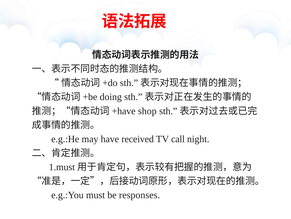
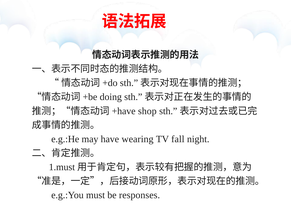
received: received -> wearing
call: call -> fall
